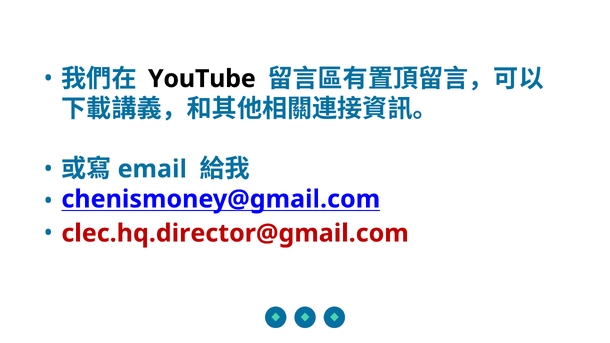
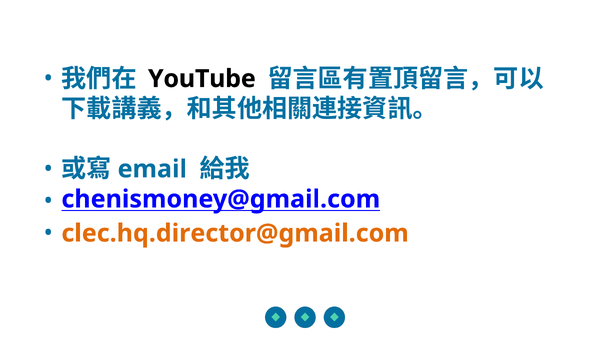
clec.hq.director@gmail.com colour: red -> orange
